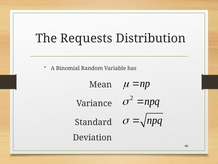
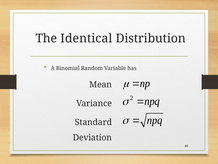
Requests: Requests -> Identical
